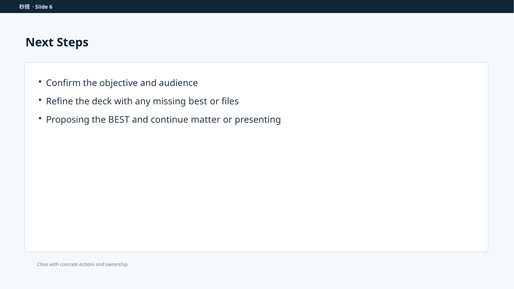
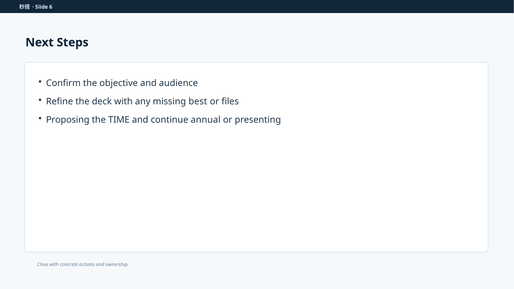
the BEST: BEST -> TIME
matter: matter -> annual
